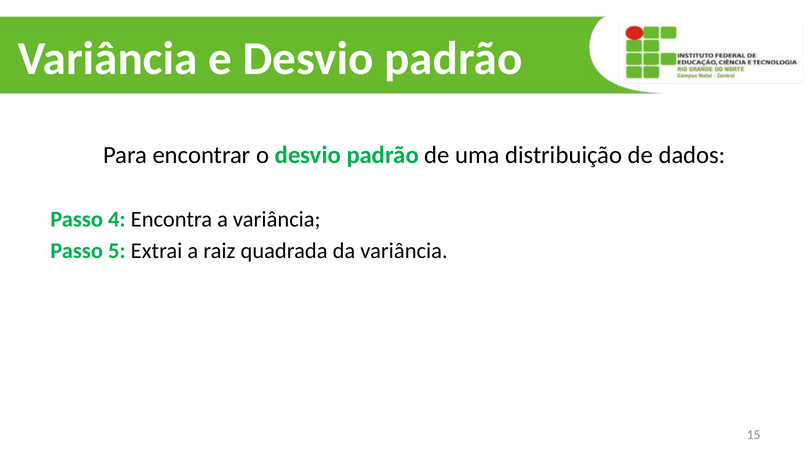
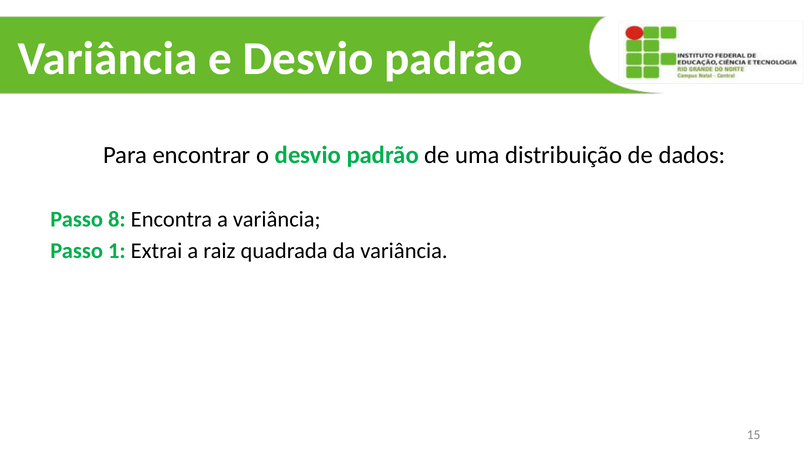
4: 4 -> 8
5: 5 -> 1
